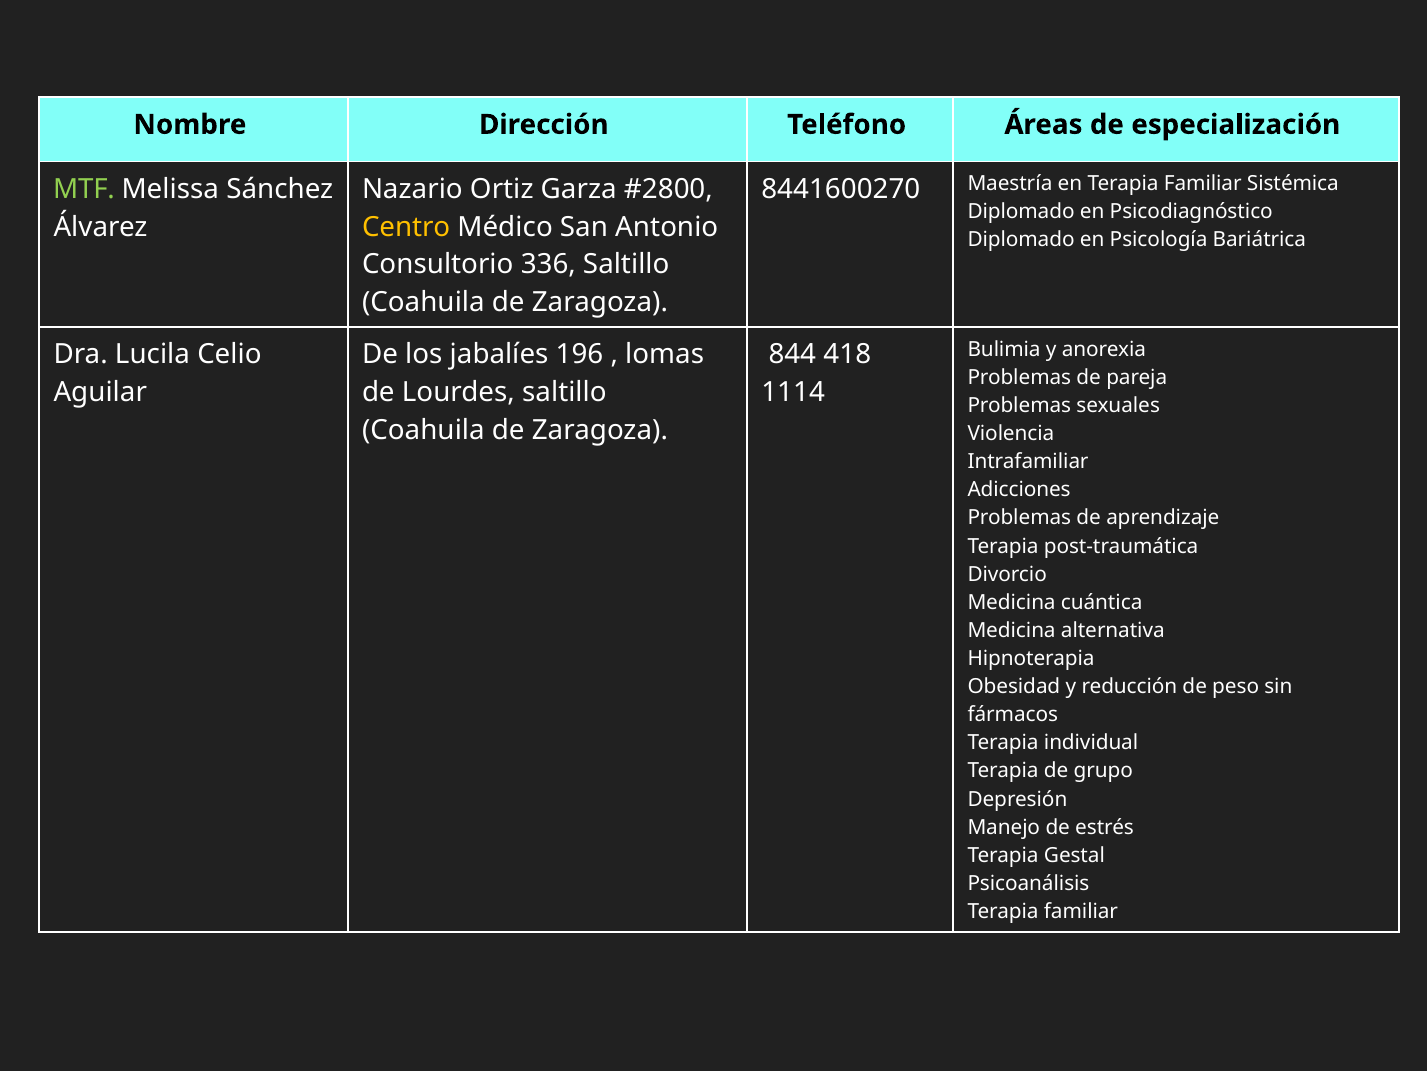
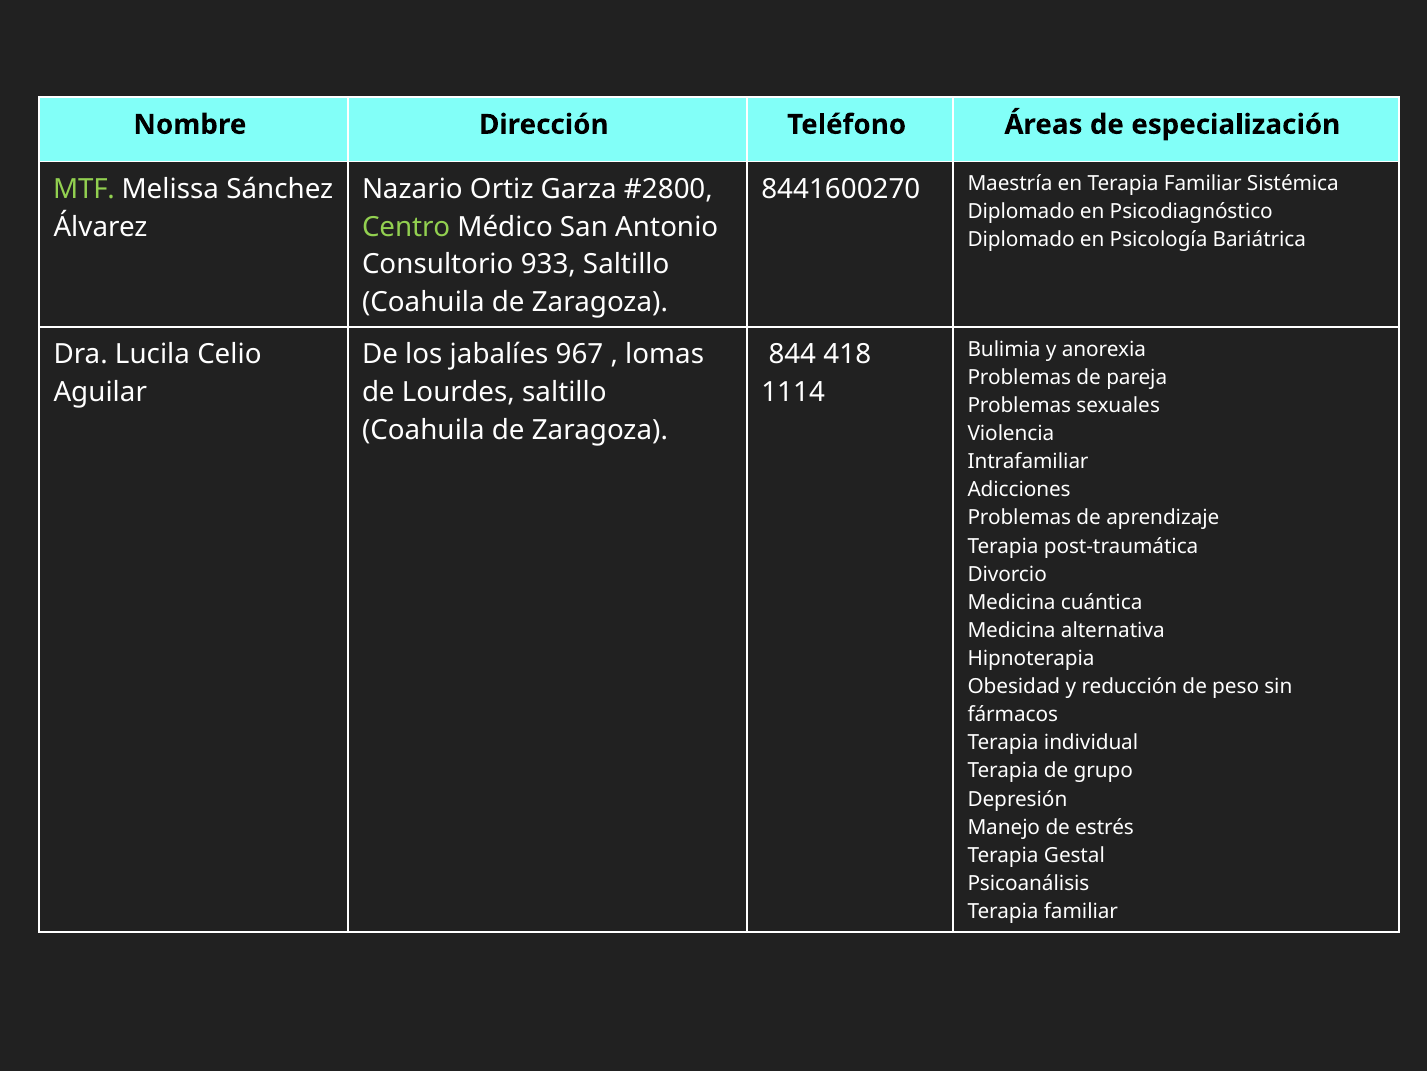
Centro colour: yellow -> light green
336: 336 -> 933
196: 196 -> 967
